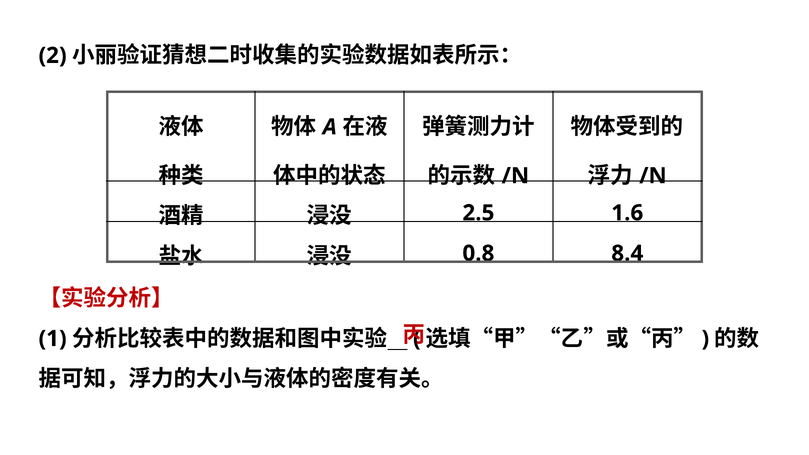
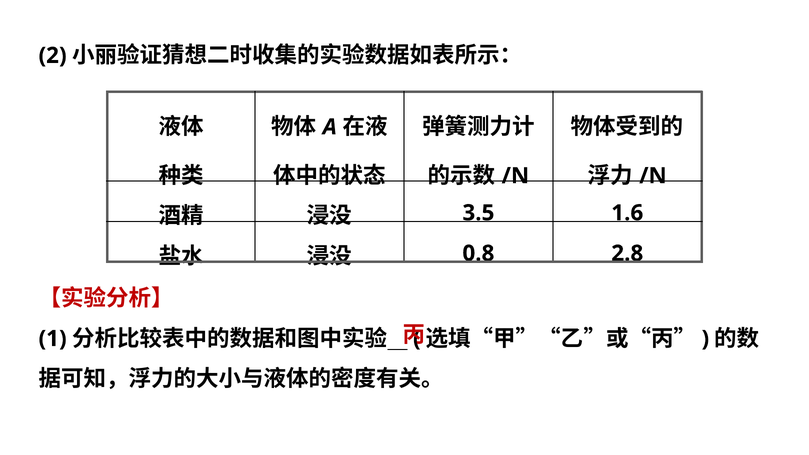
2.5: 2.5 -> 3.5
8.4: 8.4 -> 2.8
